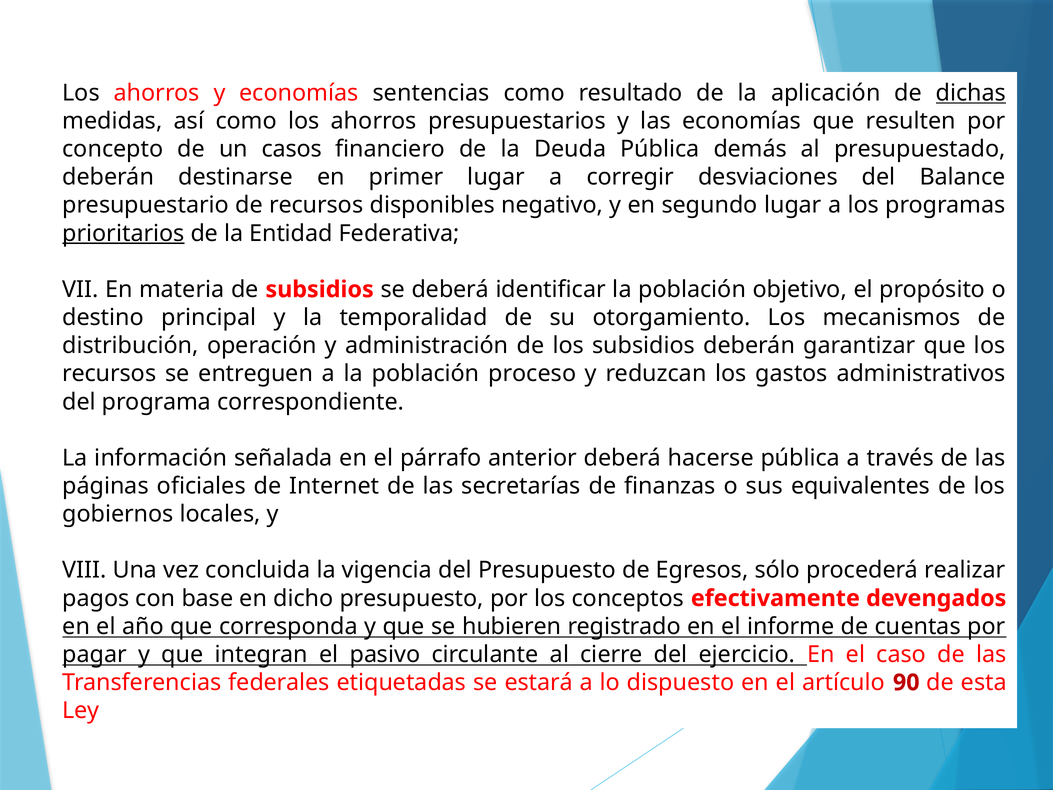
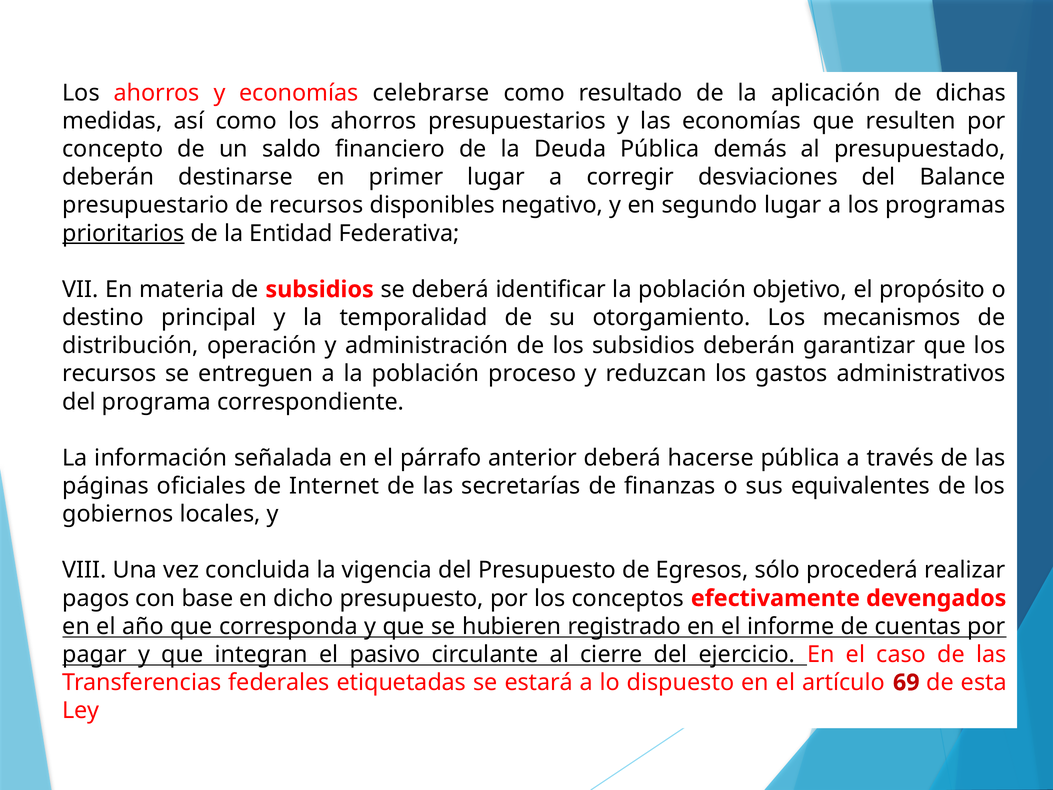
sentencias: sentencias -> celebrarse
dichas underline: present -> none
casos: casos -> saldo
90: 90 -> 69
